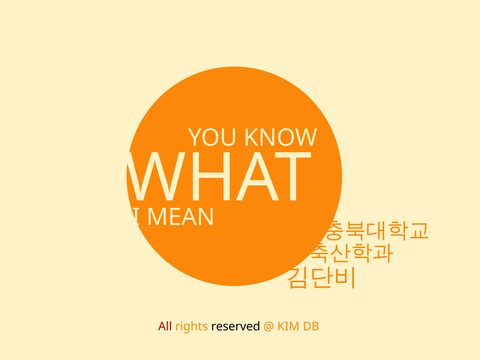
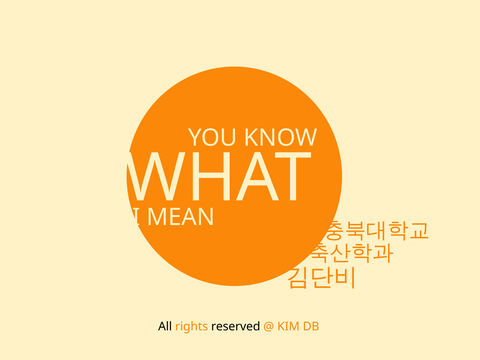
All colour: red -> black
